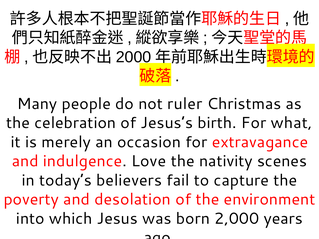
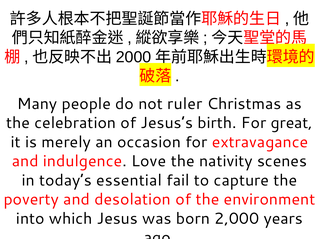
what: what -> great
believers: believers -> essential
